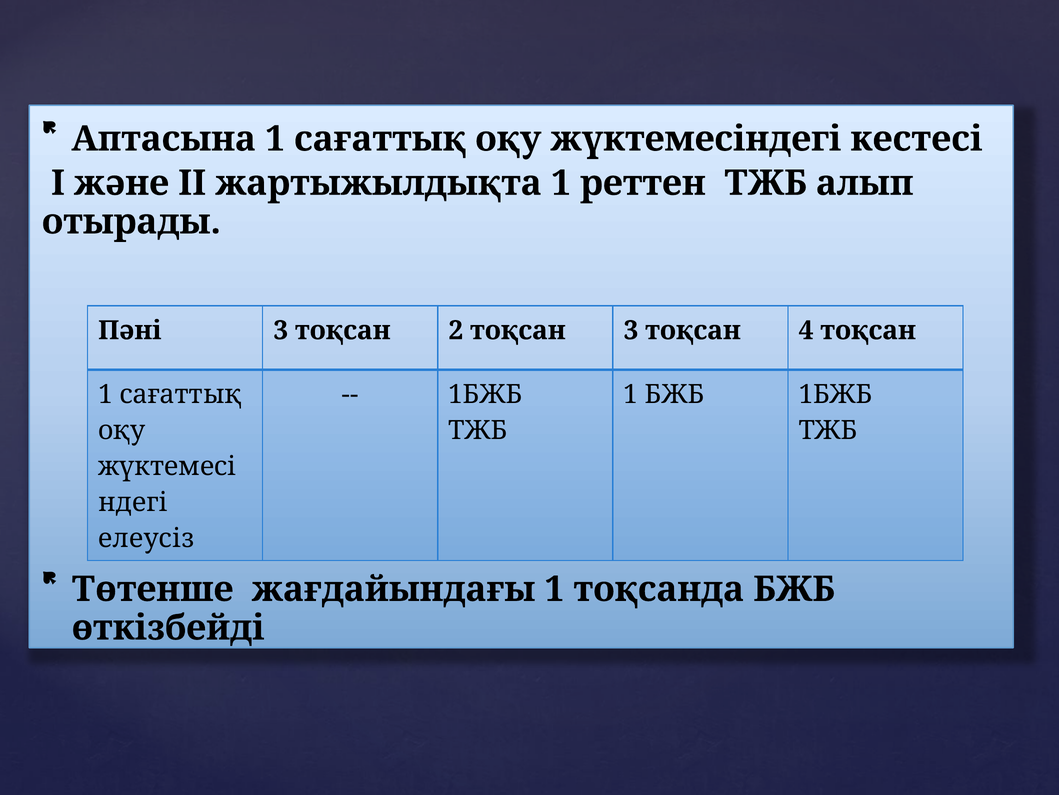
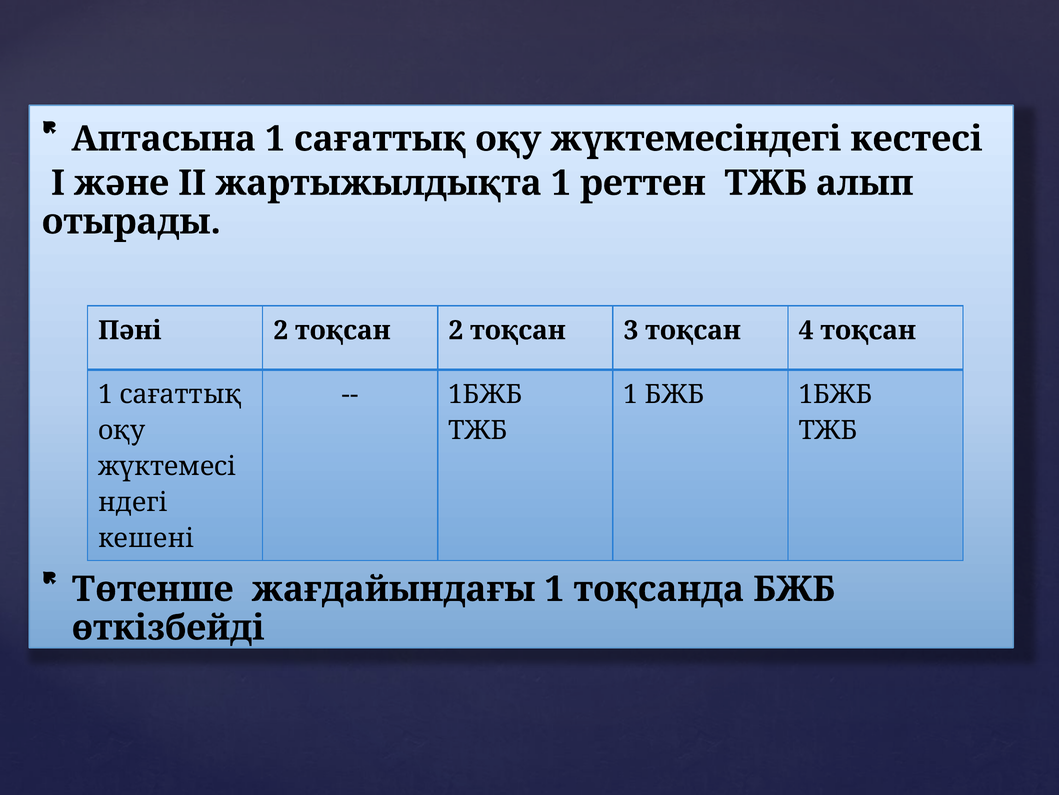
Пәні 3: 3 -> 2
елеусіз: елеусіз -> кешені
